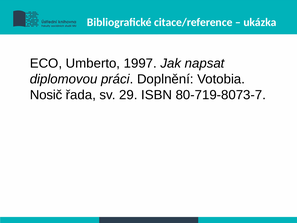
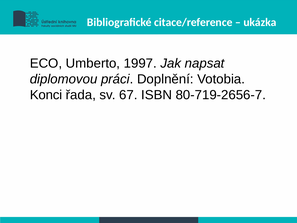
Nosič: Nosič -> Konci
29: 29 -> 67
80-719-8073-7: 80-719-8073-7 -> 80-719-2656-7
